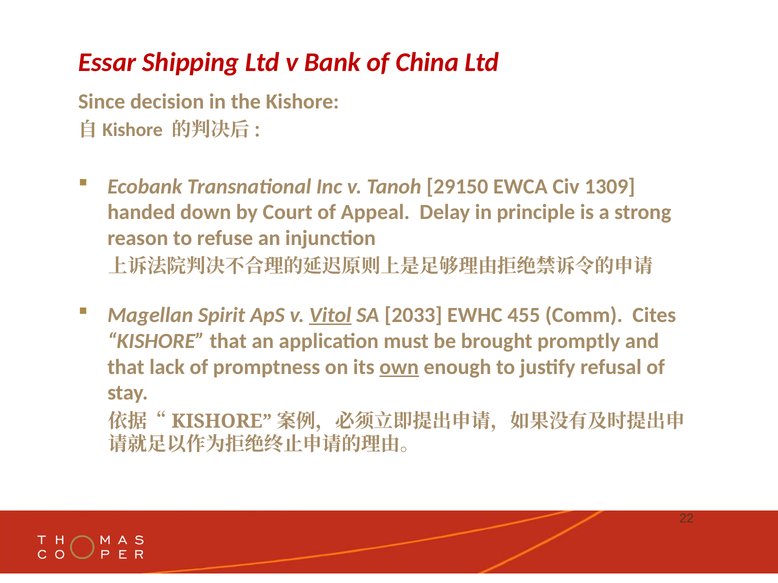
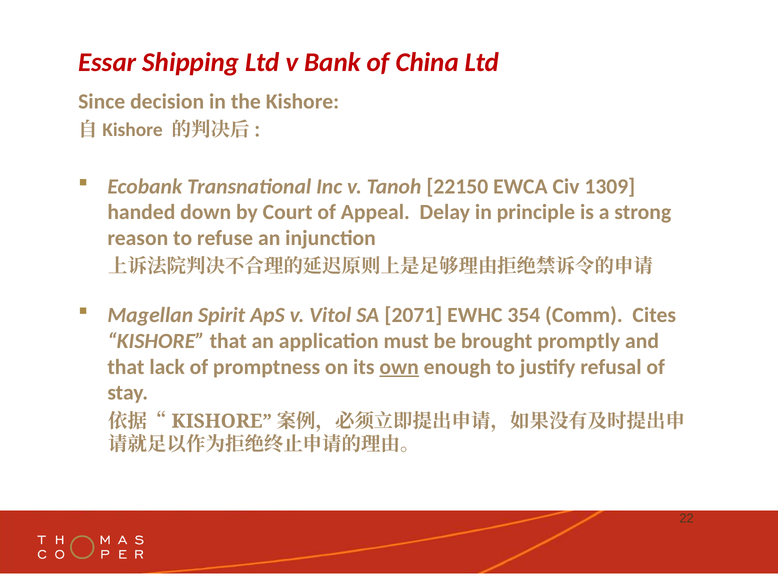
29150: 29150 -> 22150
Vitol underline: present -> none
2033: 2033 -> 2071
455: 455 -> 354
